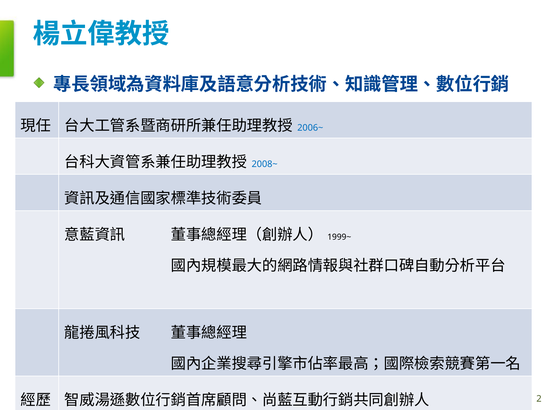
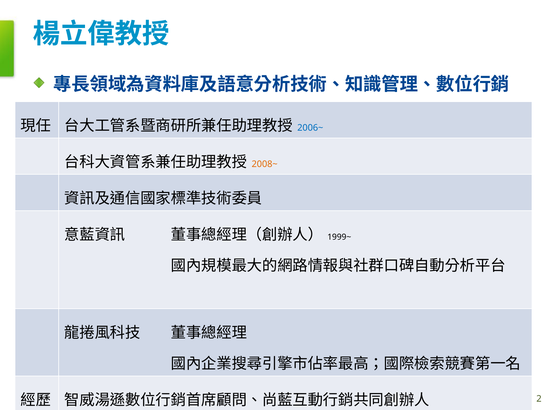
2008~ colour: blue -> orange
